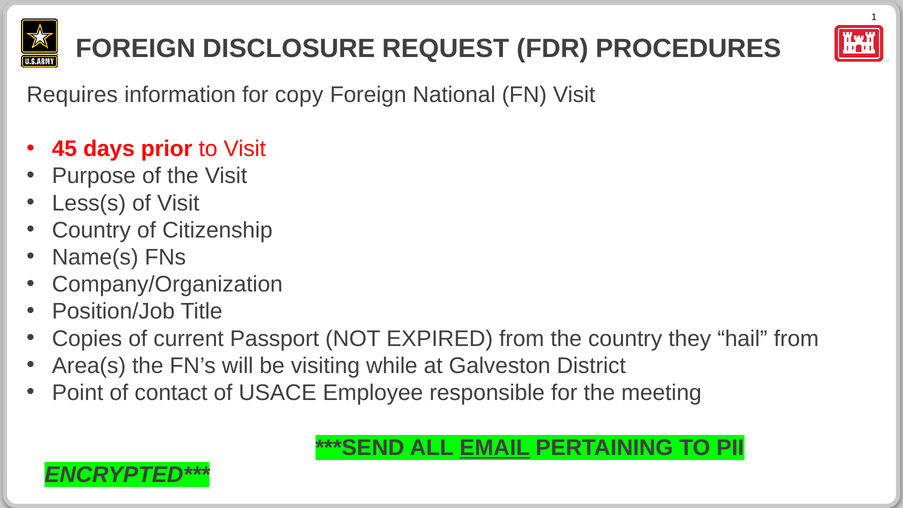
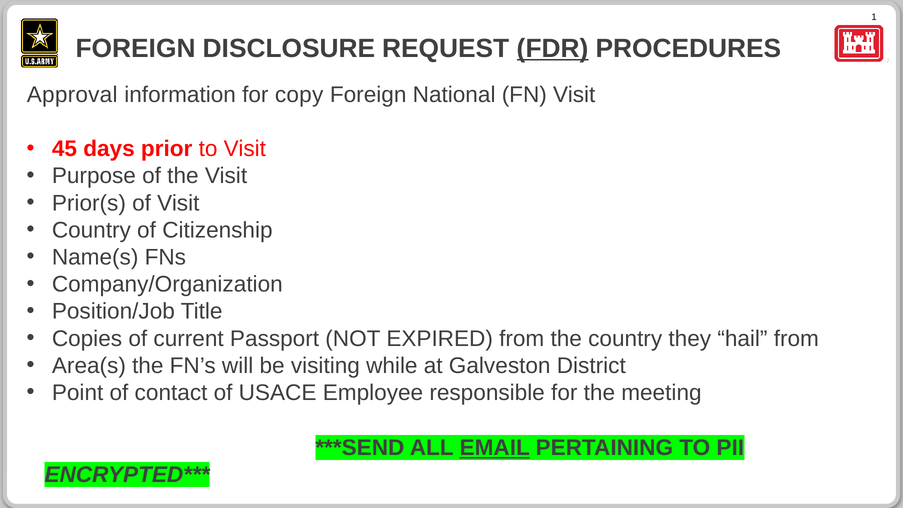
FDR underline: none -> present
Requires: Requires -> Approval
Less(s: Less(s -> Prior(s
